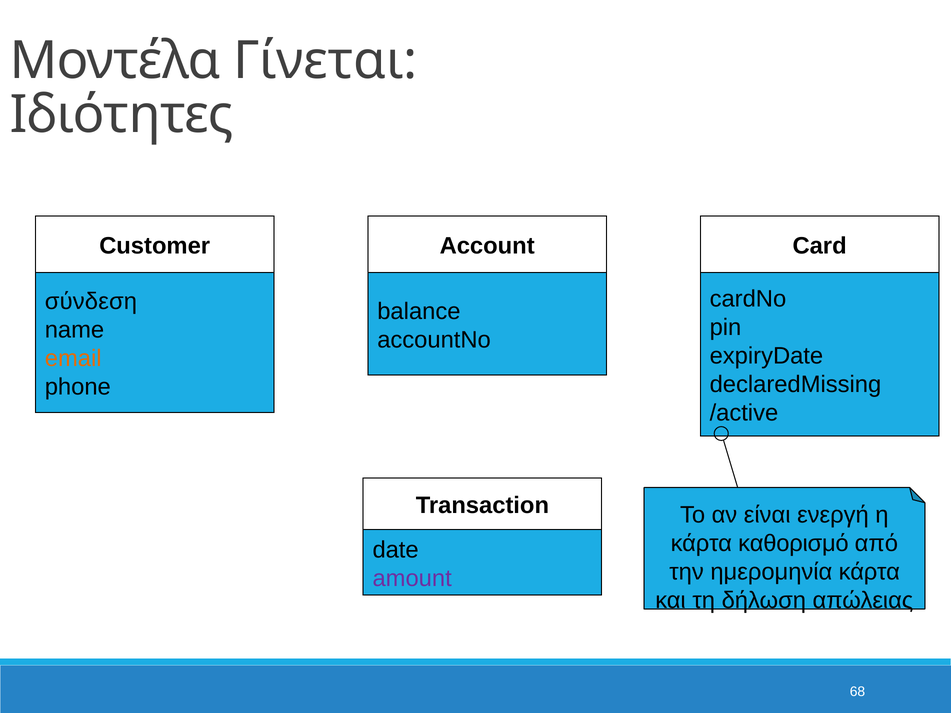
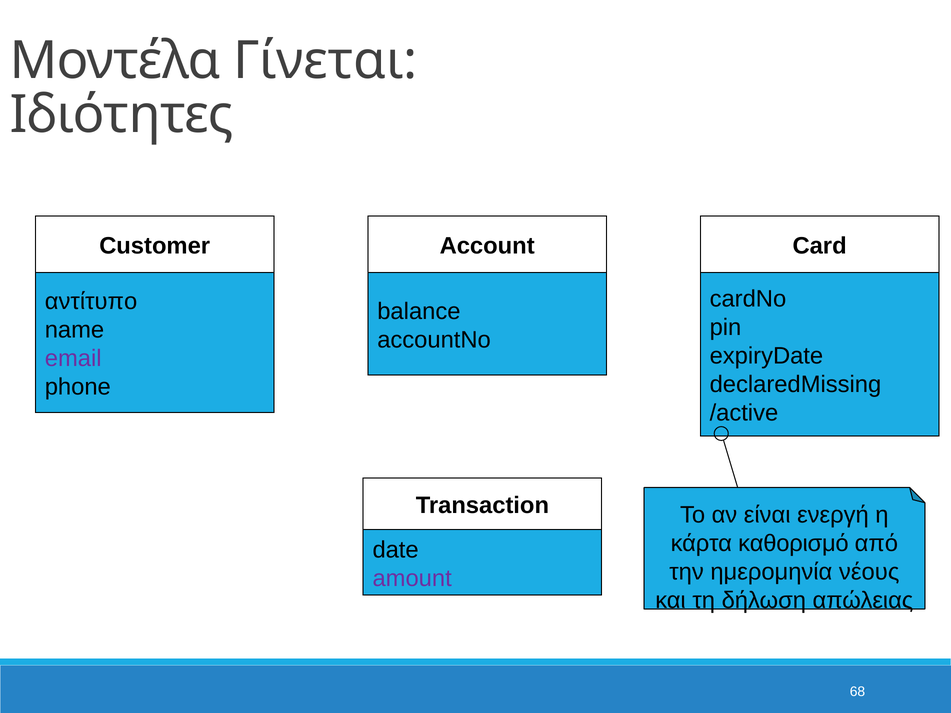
σύνδεση: σύνδεση -> αντίτυπο
email colour: orange -> purple
ημερομηνία κάρτα: κάρτα -> νέους
